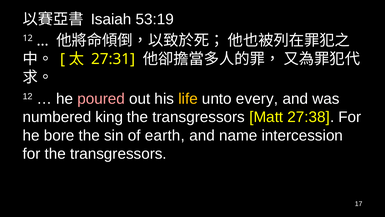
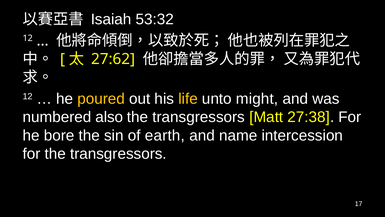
53:19: 53:19 -> 53:32
27:31: 27:31 -> 27:62
poured colour: pink -> yellow
every: every -> might
king: king -> also
